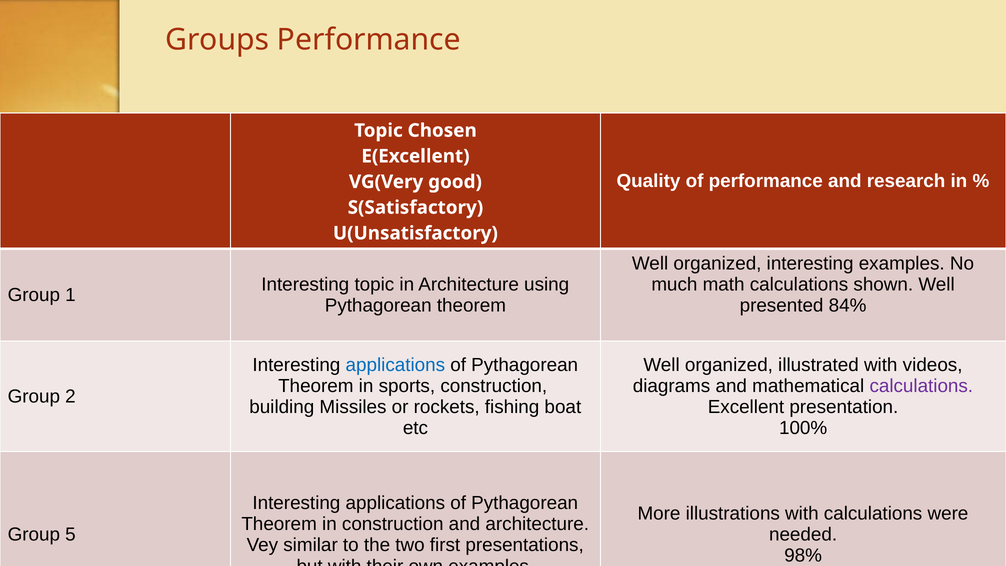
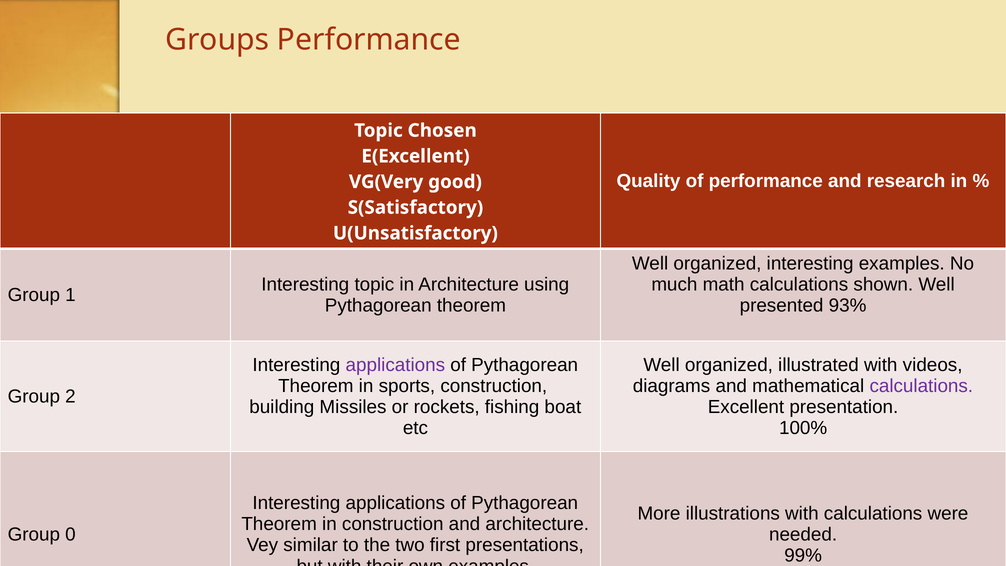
84%: 84% -> 93%
applications at (395, 365) colour: blue -> purple
5: 5 -> 0
98%: 98% -> 99%
